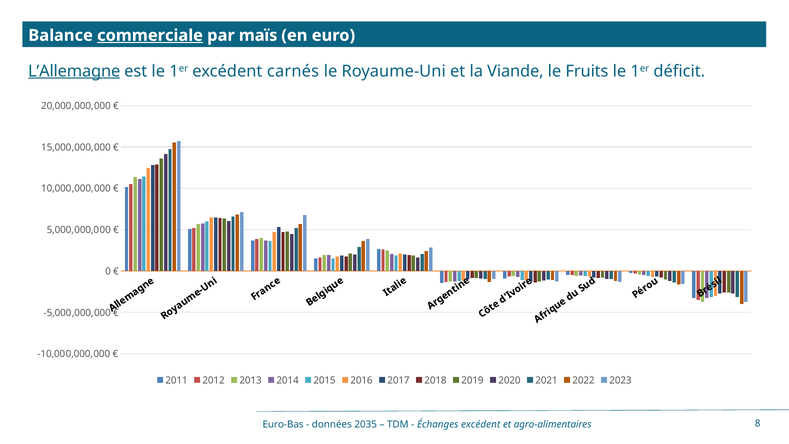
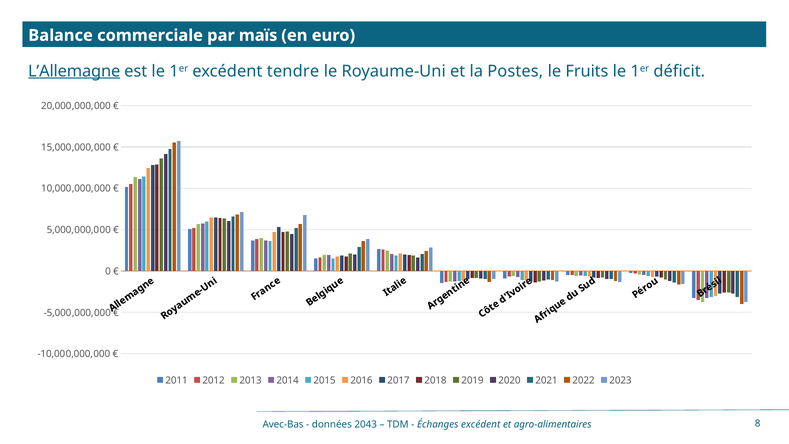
commerciale underline: present -> none
carnés: carnés -> tendre
Viande: Viande -> Postes
Euro-Bas: Euro-Bas -> Avec-Bas
2035: 2035 -> 2043
